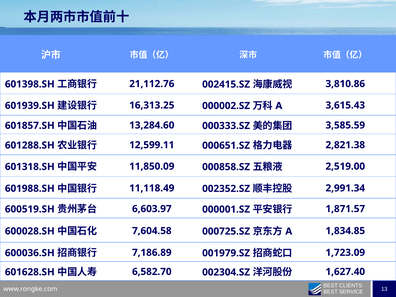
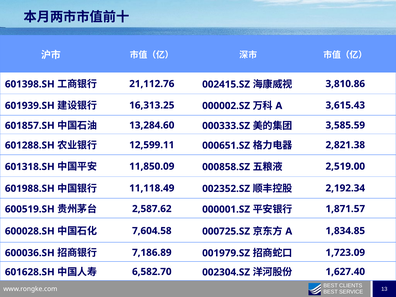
2,991.34: 2,991.34 -> 2,192.34
6,603.97: 6,603.97 -> 2,587.62
